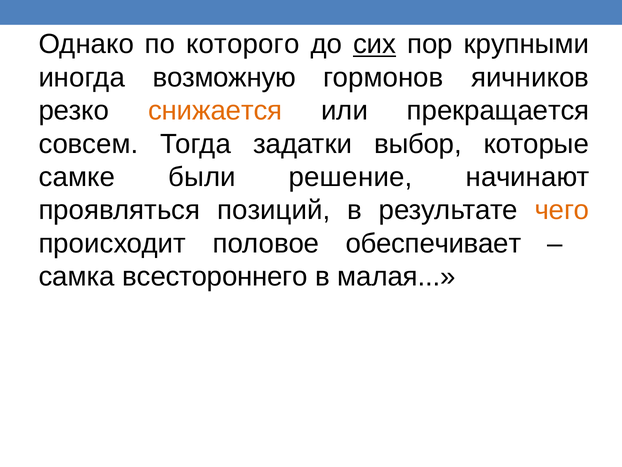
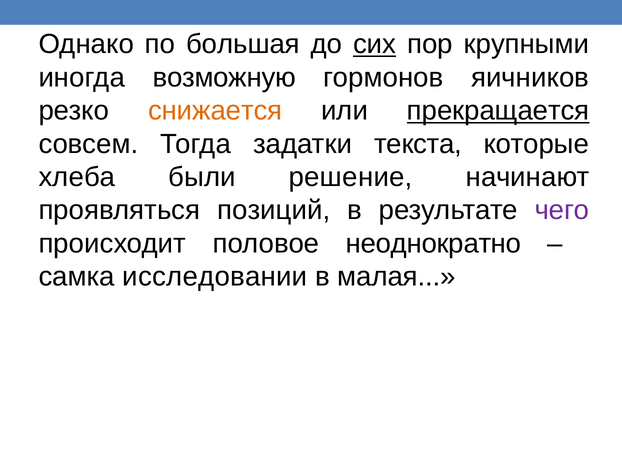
которого: которого -> большая
прекращается underline: none -> present
выбор: выбор -> текста
самке: самке -> хлеба
чего colour: orange -> purple
обеспечивает: обеспечивает -> неоднократно
всестороннего: всестороннего -> исследовании
